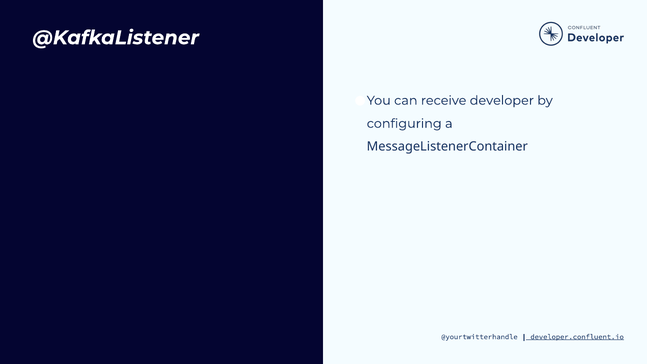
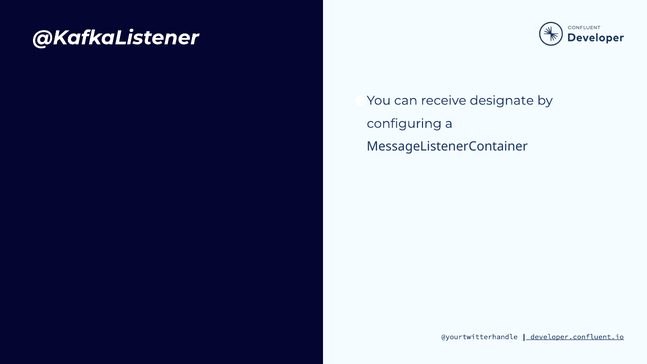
developer: developer -> designate
